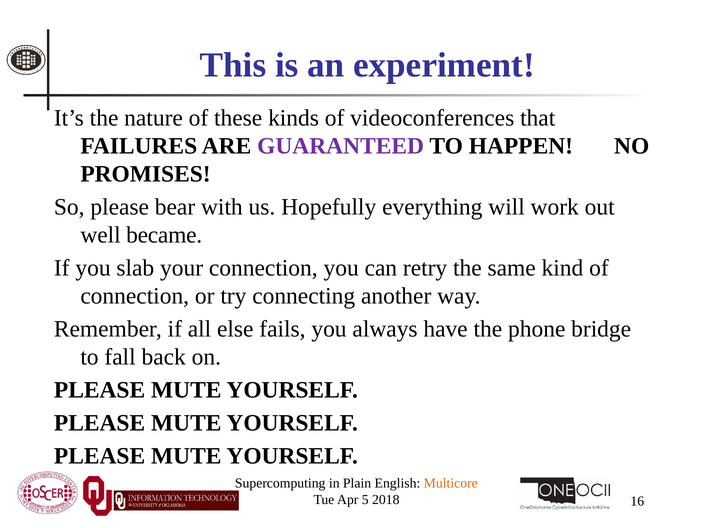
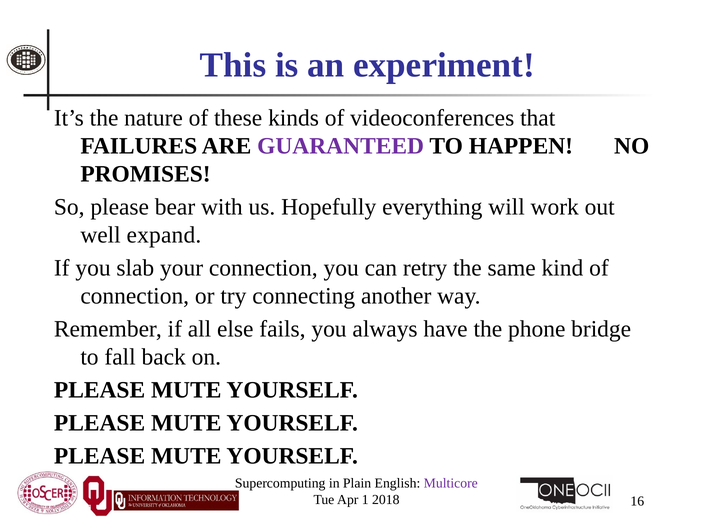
became: became -> expand
Multicore colour: orange -> purple
5: 5 -> 1
